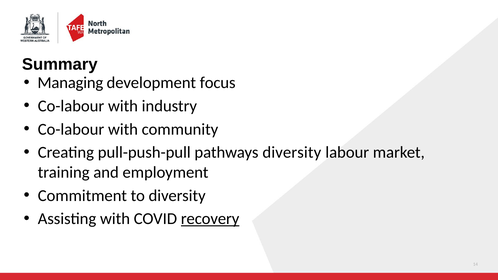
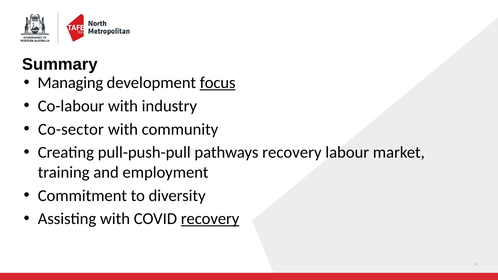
focus underline: none -> present
Co-labour at (71, 129): Co-labour -> Co-sector
pathways diversity: diversity -> recovery
